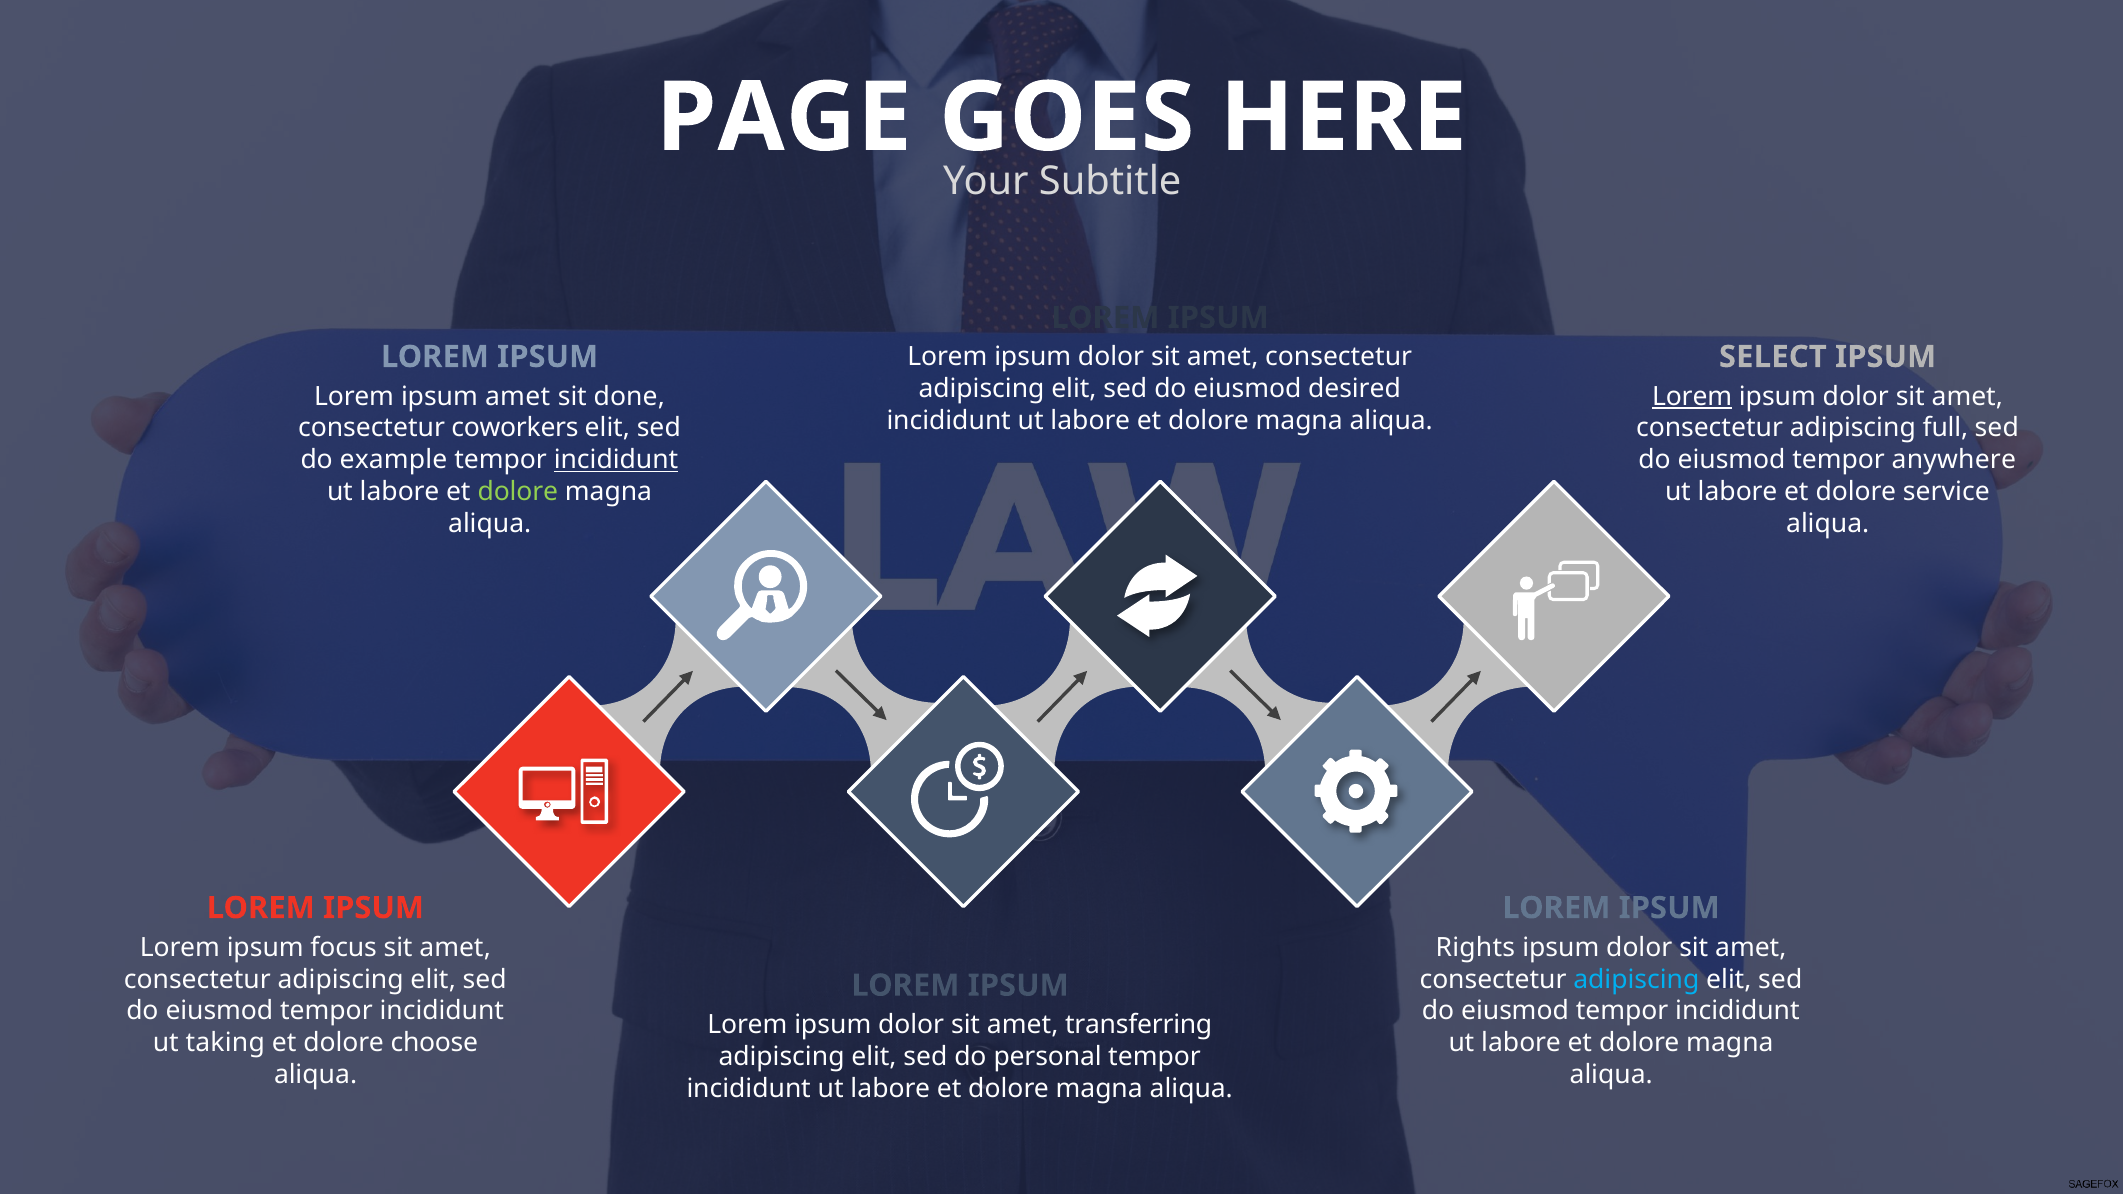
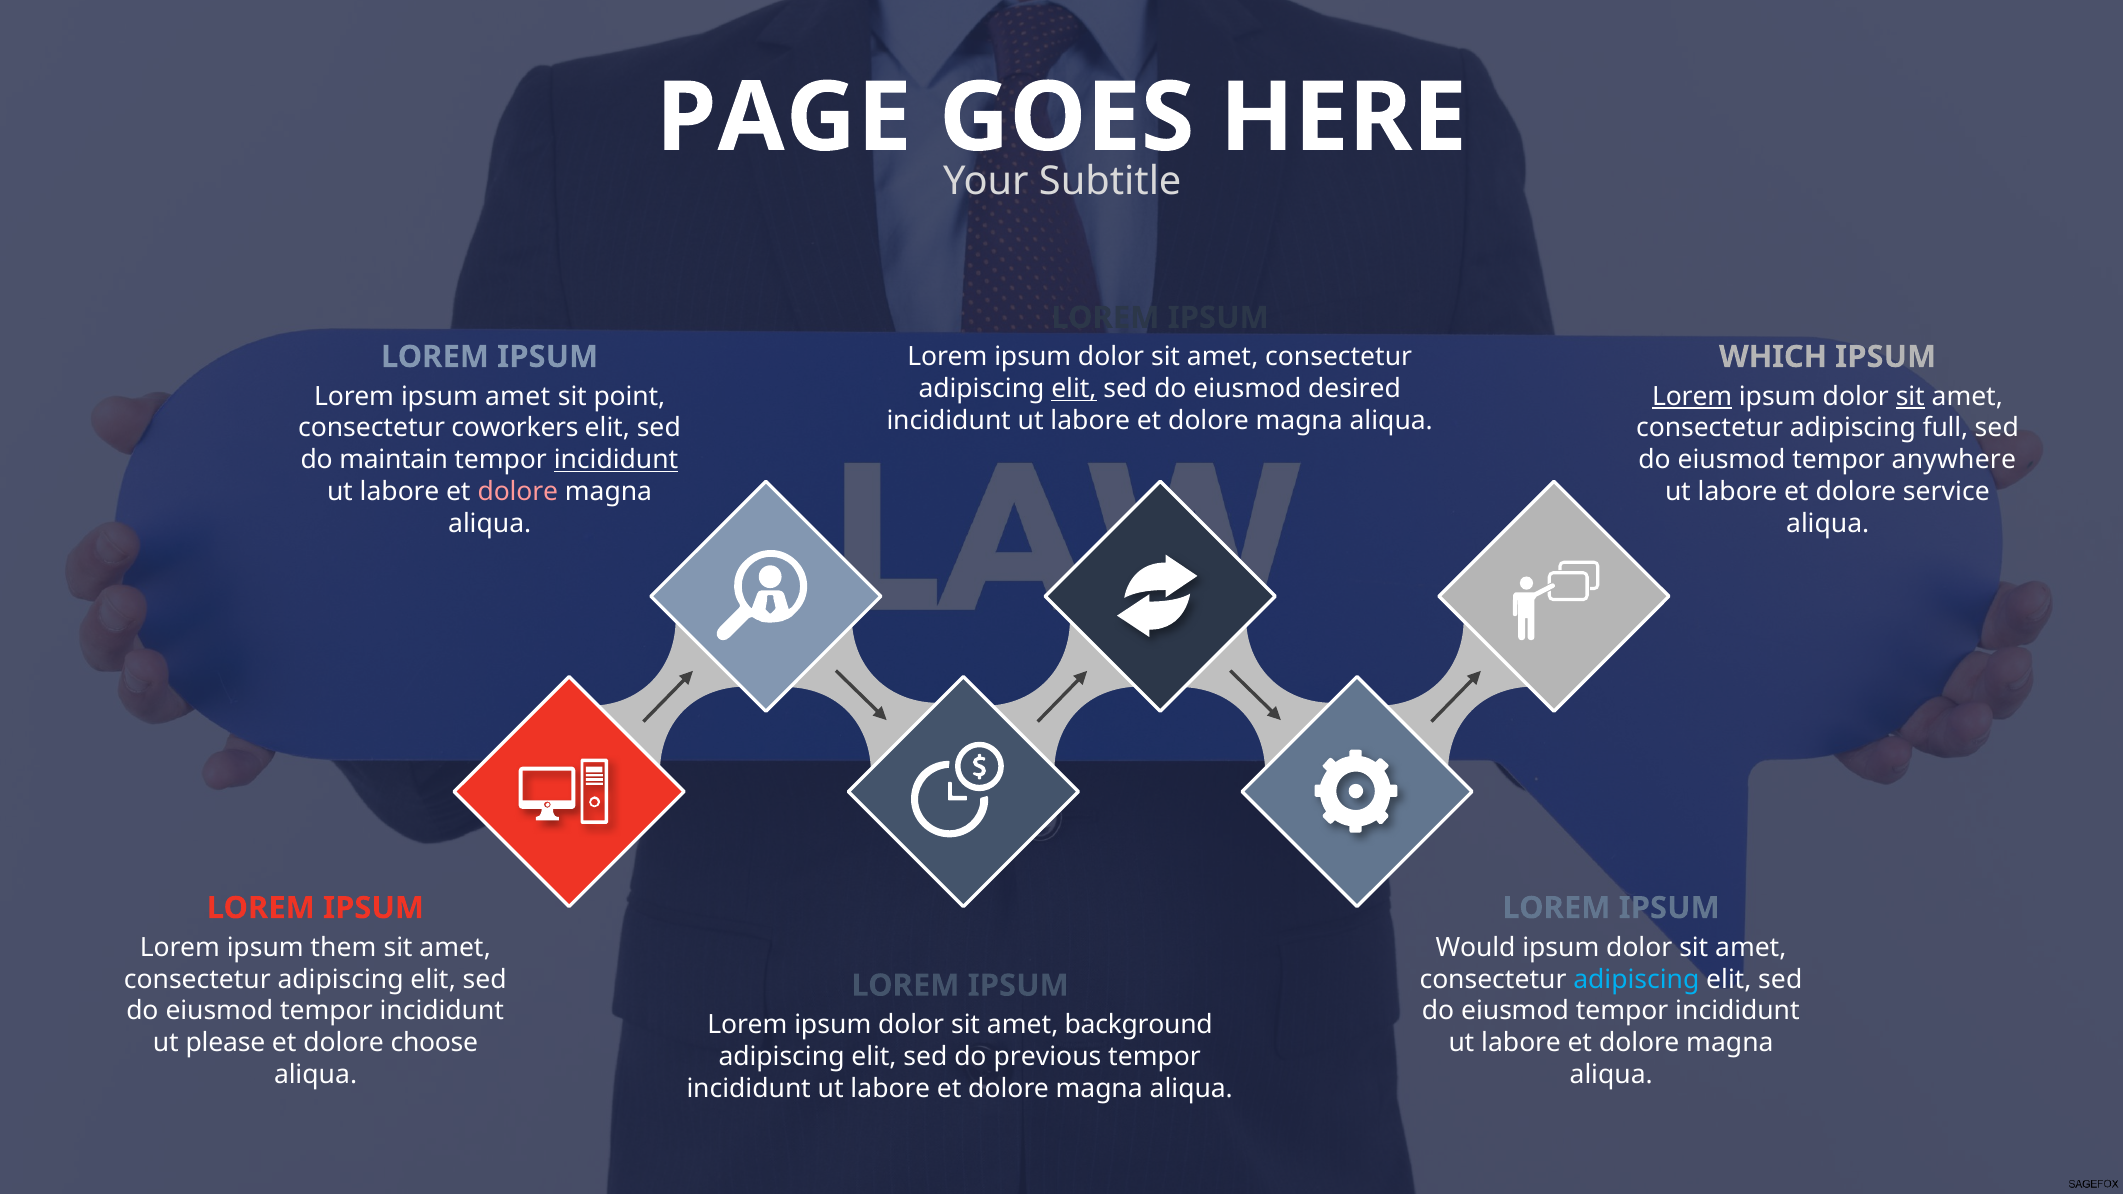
SELECT: SELECT -> WHICH
elit at (1074, 389) underline: none -> present
done: done -> point
sit at (1910, 396) underline: none -> present
example: example -> maintain
dolore at (518, 492) colour: light green -> pink
focus: focus -> them
Rights: Rights -> Would
transferring: transferring -> background
taking: taking -> please
personal: personal -> previous
